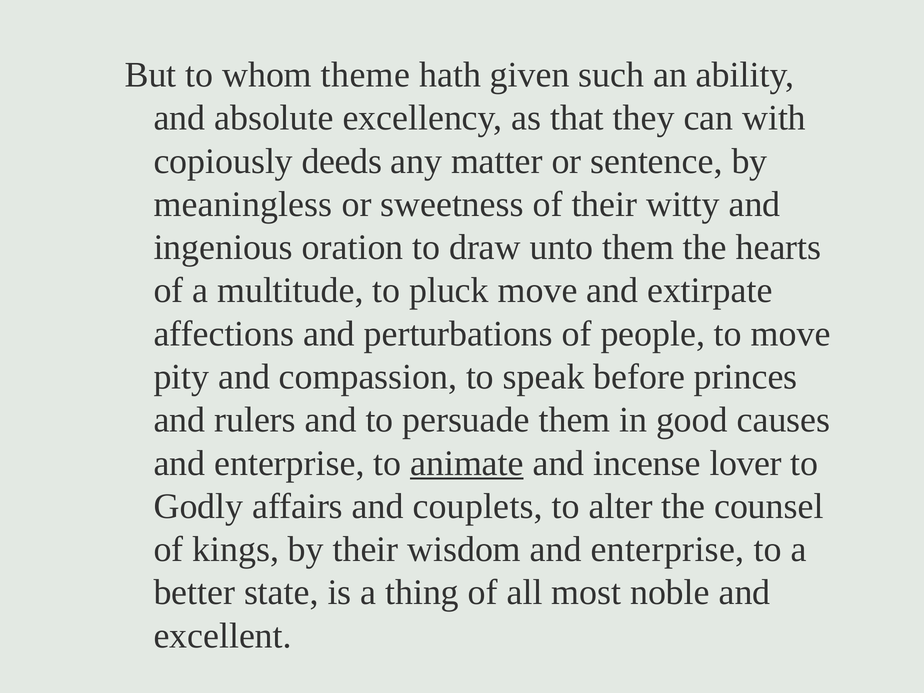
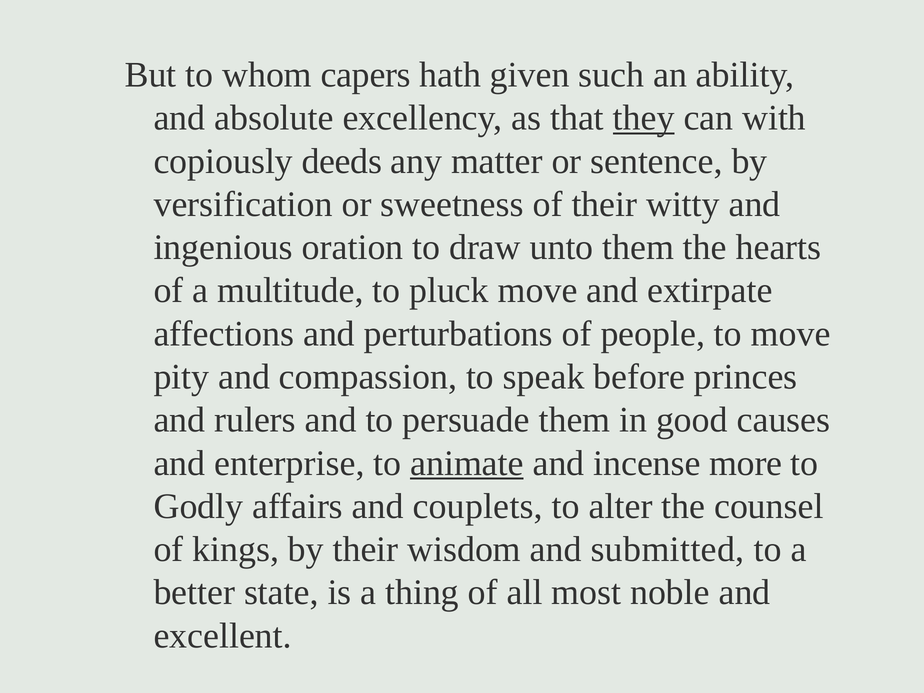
theme: theme -> capers
they underline: none -> present
meaningless: meaningless -> versification
lover: lover -> more
wisdom and enterprise: enterprise -> submitted
